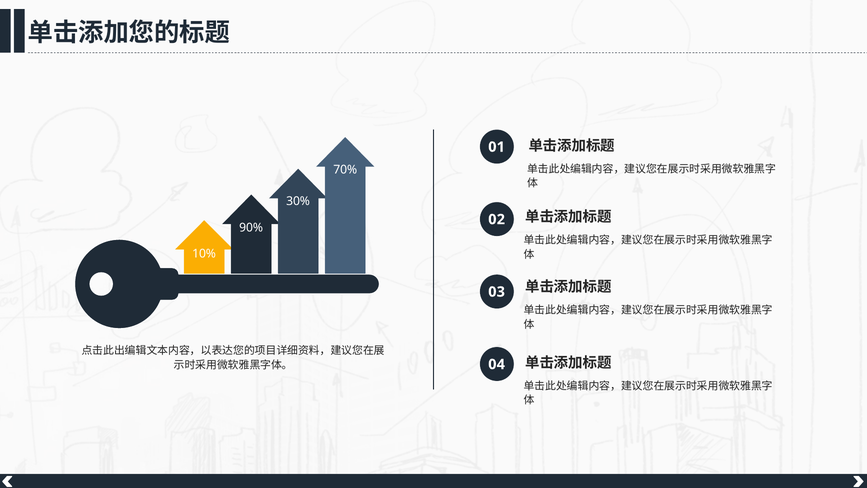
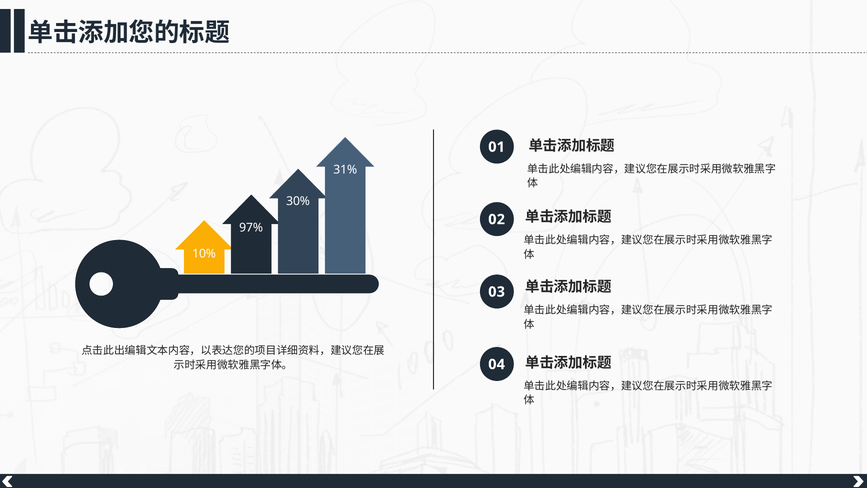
70%: 70% -> 31%
90%: 90% -> 97%
